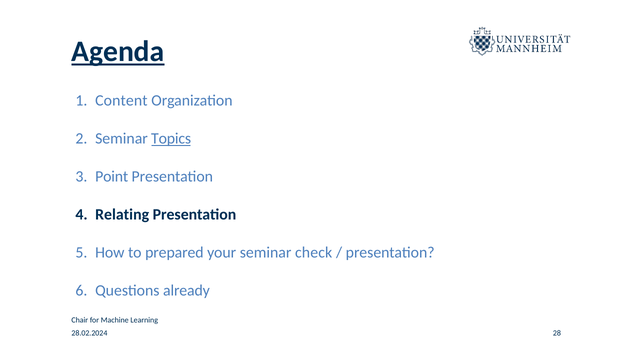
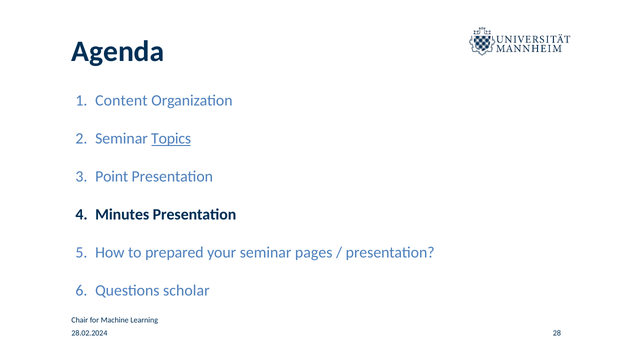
Agenda underline: present -> none
Relating: Relating -> Minutes
check: check -> pages
already: already -> scholar
